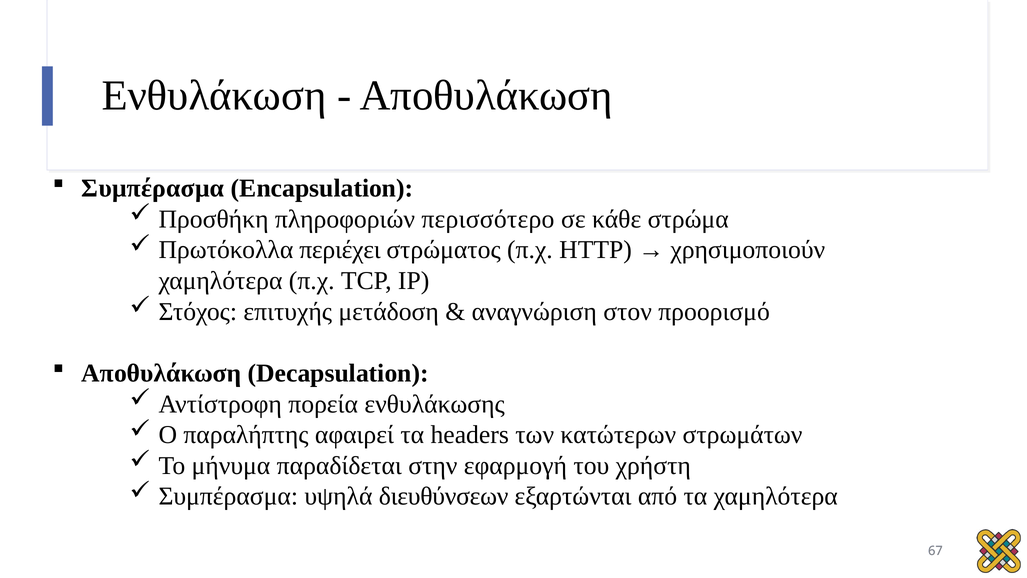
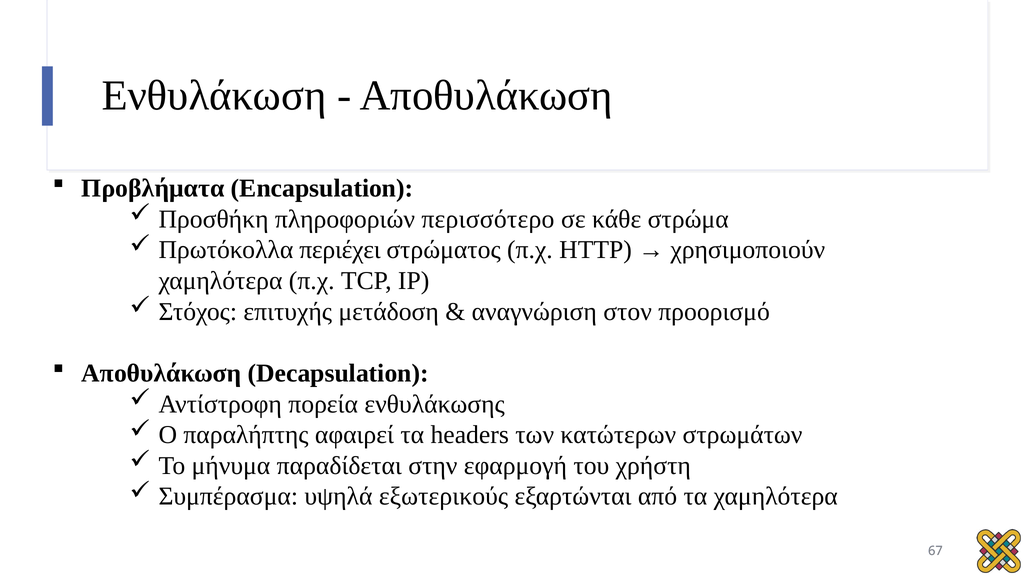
Συμπέρασμα at (153, 188): Συμπέρασμα -> Προβλήματα
διευθύνσεων: διευθύνσεων -> εξωτερικούς
